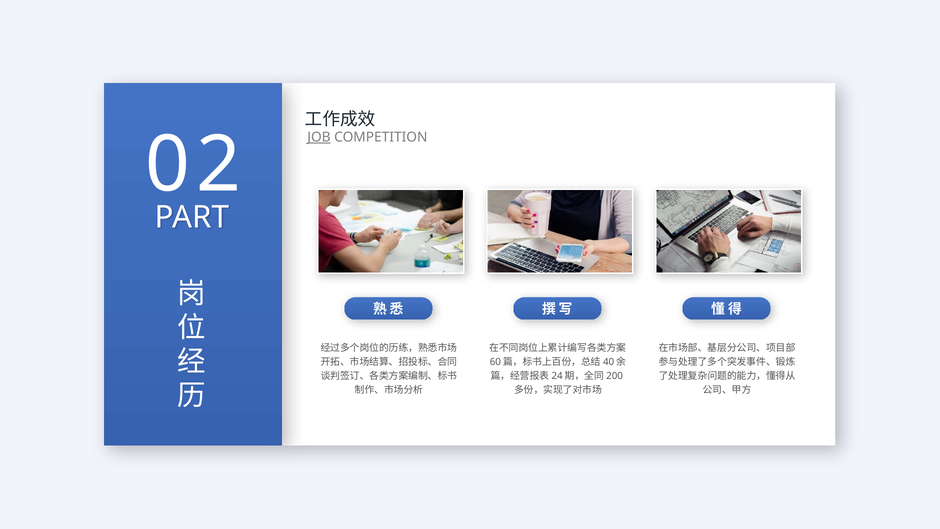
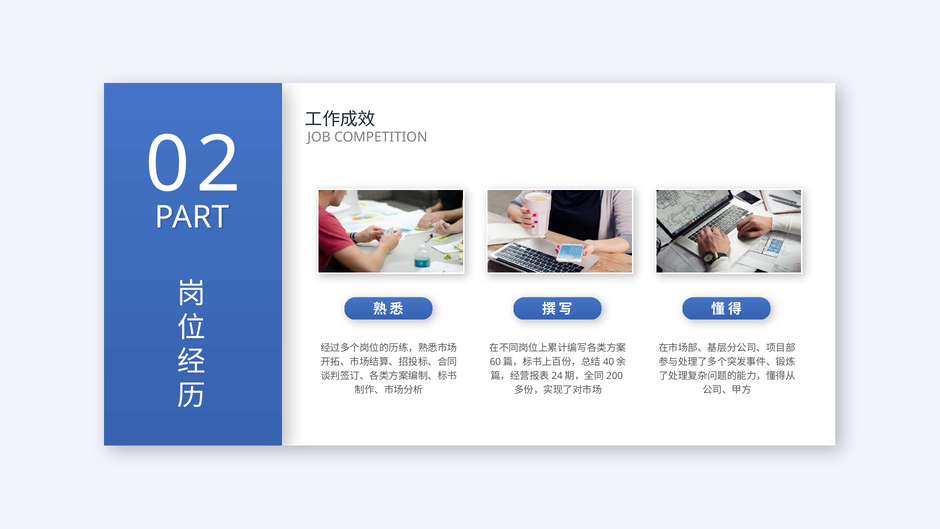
JOB underline: present -> none
